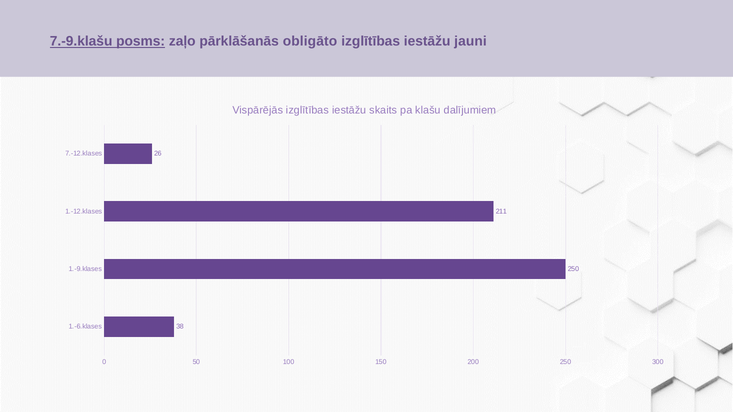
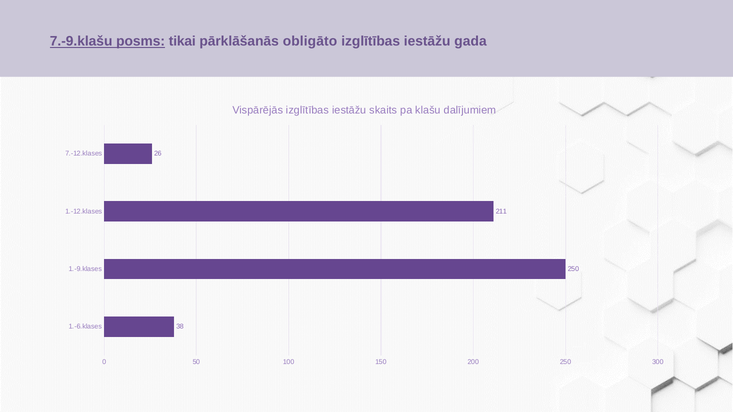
zaļo: zaļo -> tikai
jauni: jauni -> gada
